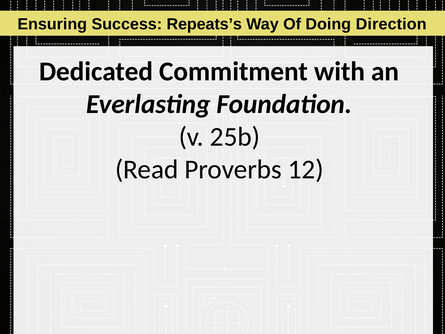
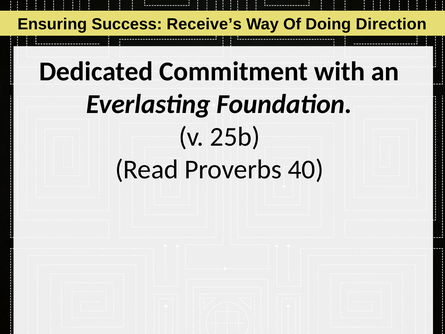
Repeats’s: Repeats’s -> Receive’s
12: 12 -> 40
